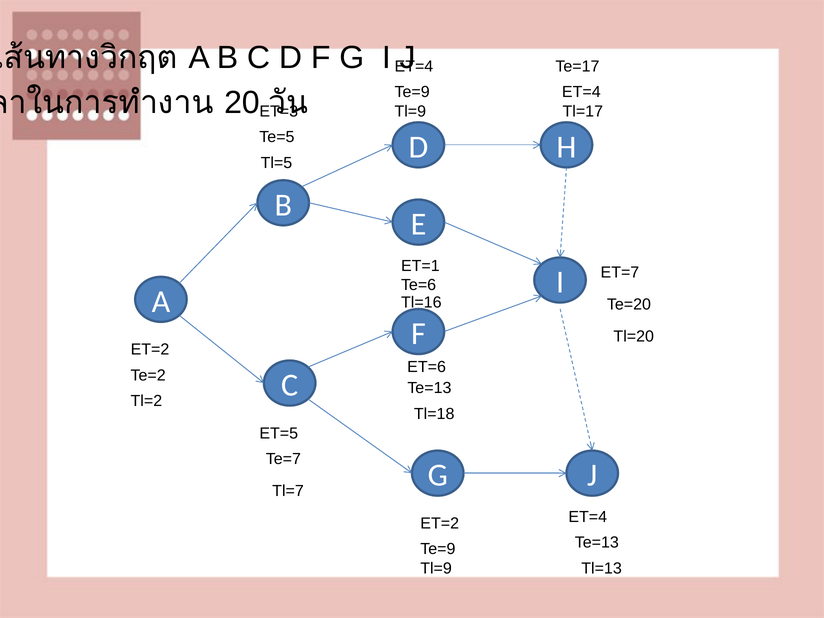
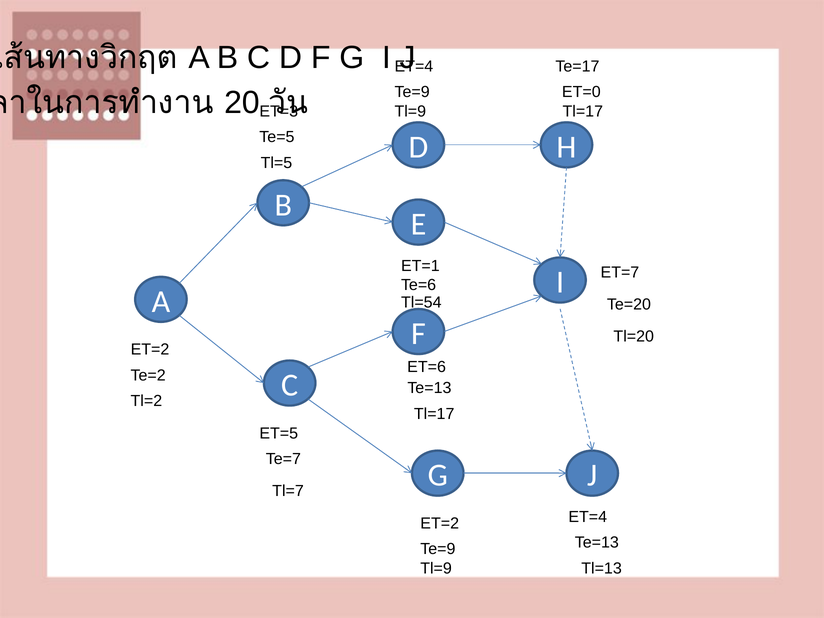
ET=4 at (581, 92): ET=4 -> ET=0
Tl=16: Tl=16 -> Tl=54
Tl=18 at (434, 414): Tl=18 -> Tl=17
